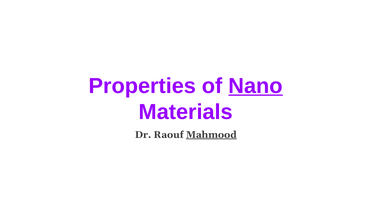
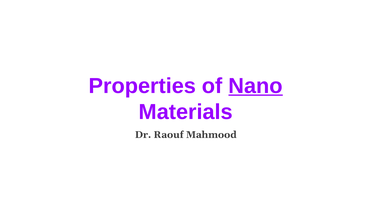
Mahmood underline: present -> none
